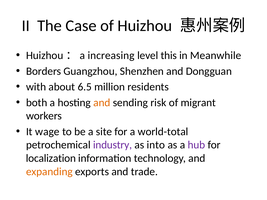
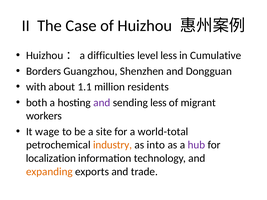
increasing: increasing -> difficulties
level this: this -> less
Meanwhile: Meanwhile -> Cumulative
6.5: 6.5 -> 1.1
and at (102, 103) colour: orange -> purple
sending risk: risk -> less
industry colour: purple -> orange
